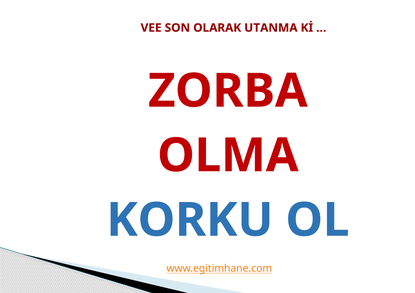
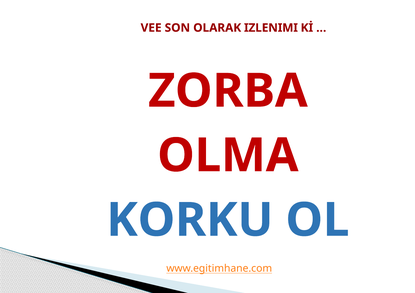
UTANMA: UTANMA -> IZLENIMI
